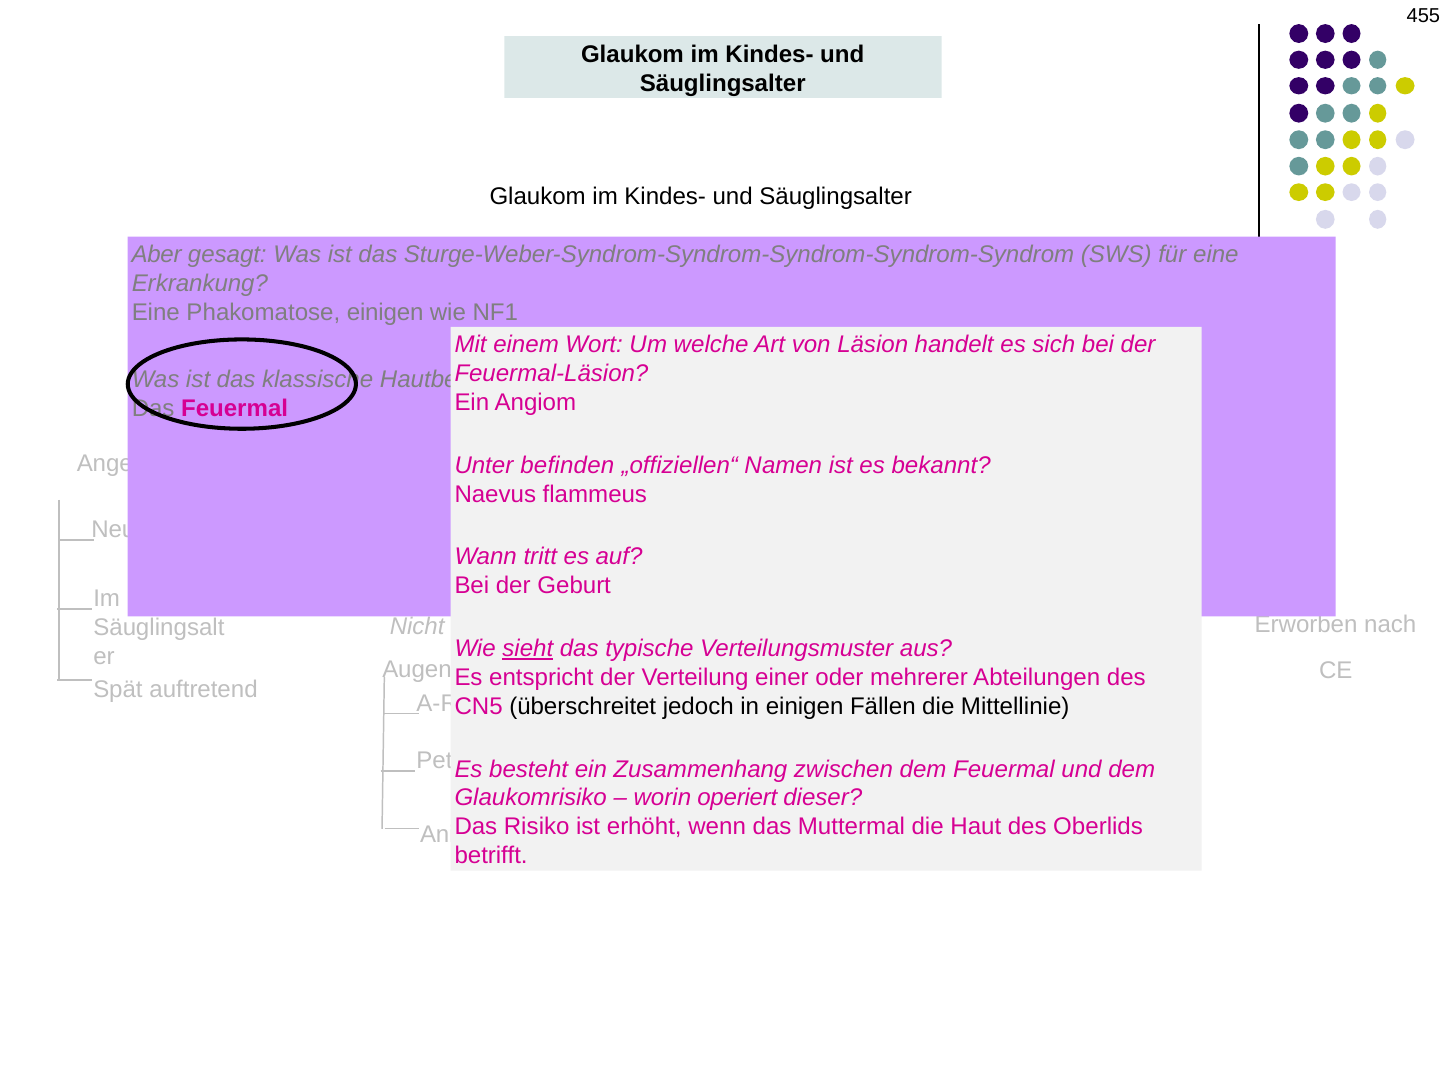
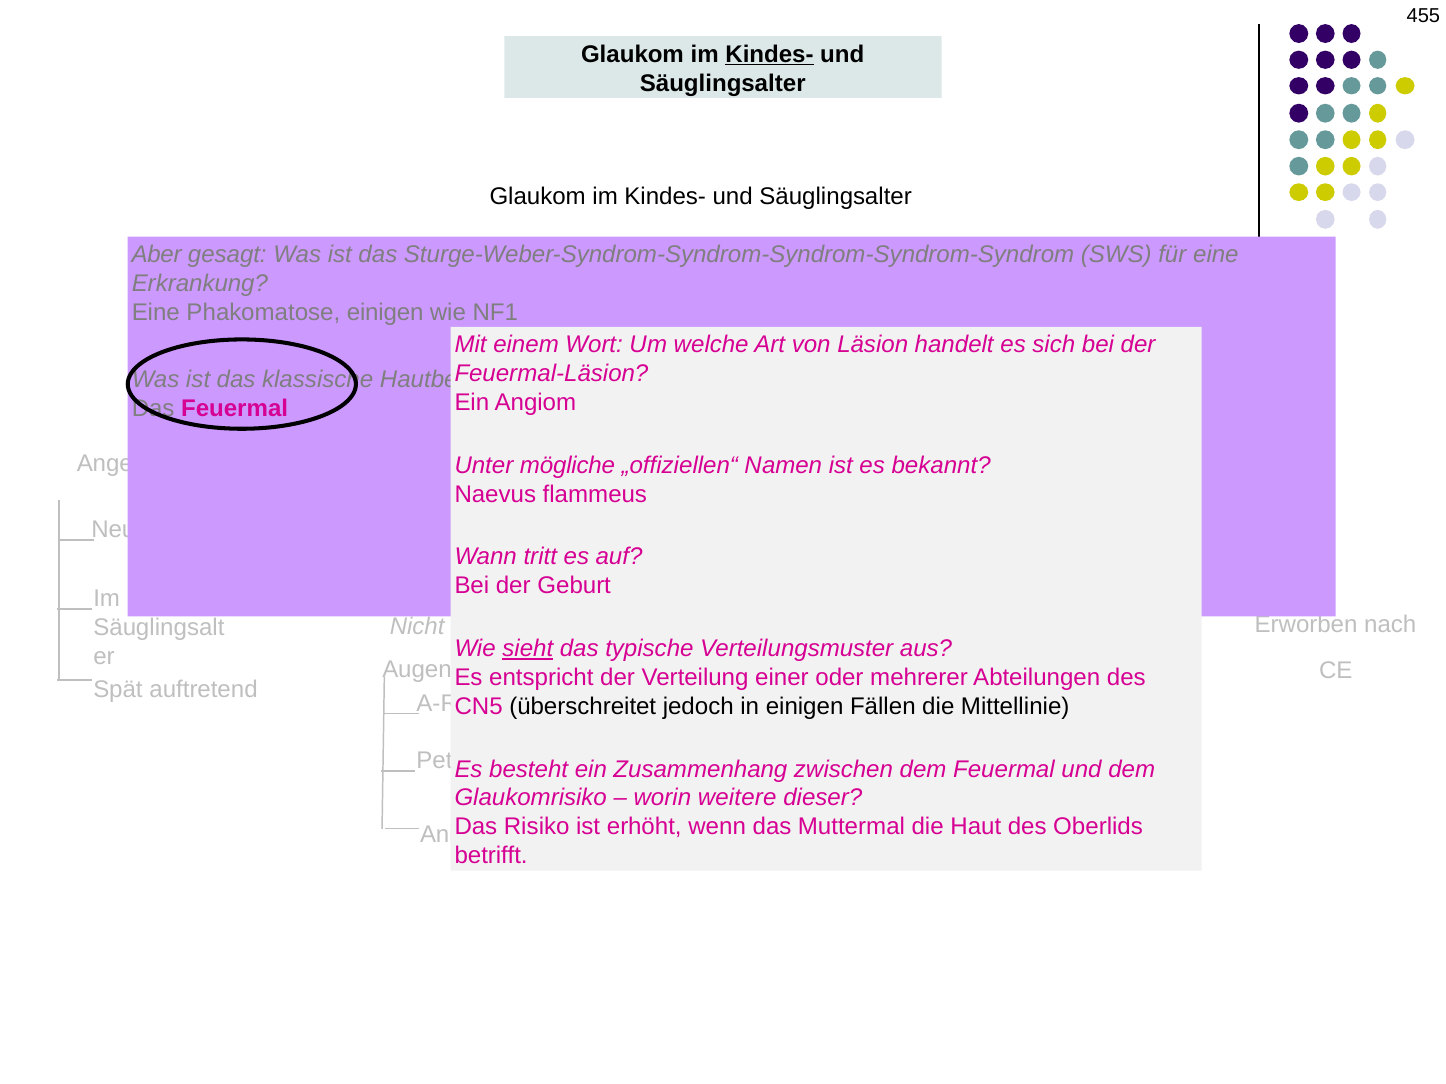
Kindes- at (770, 54) underline: none -> present
befinden: befinden -> mögliche
operiert: operiert -> weitere
